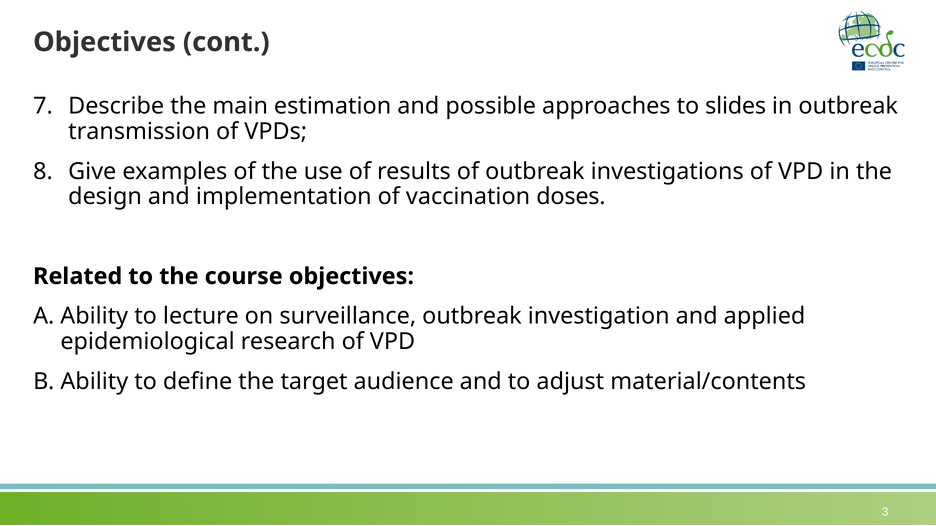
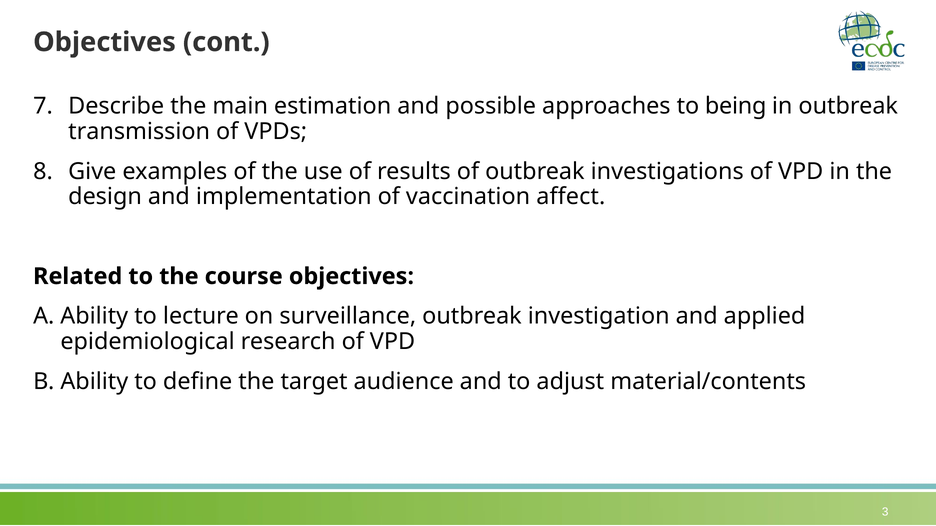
slides: slides -> being
doses: doses -> affect
